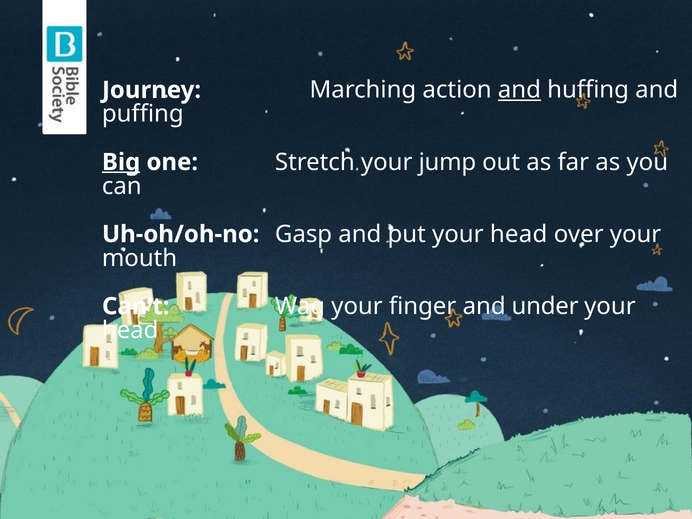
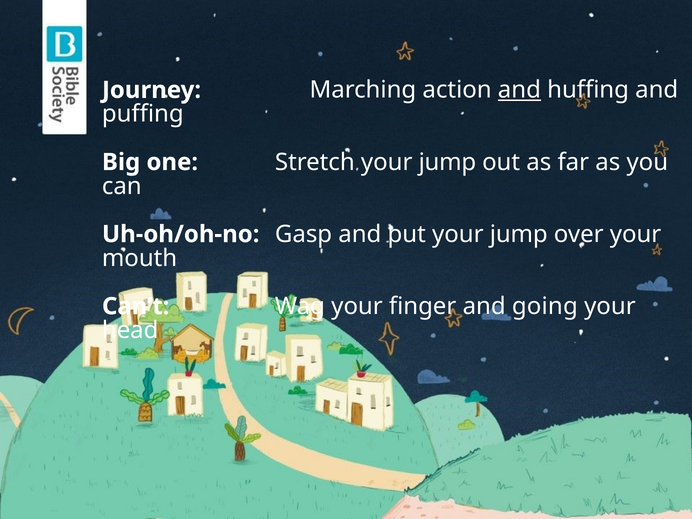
Big underline: present -> none
put your head: head -> jump
under: under -> going
